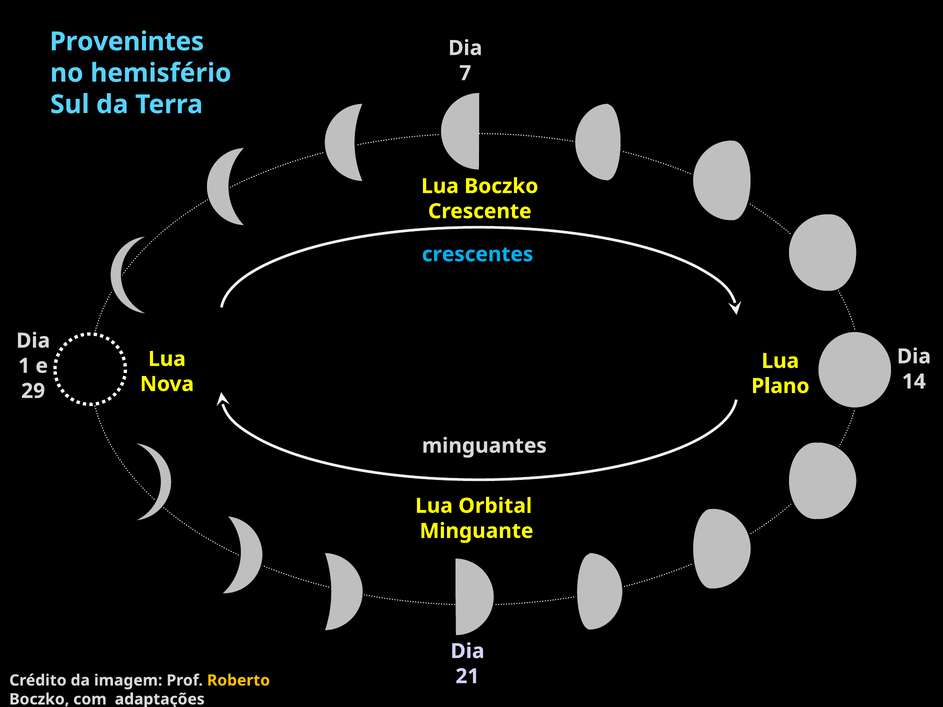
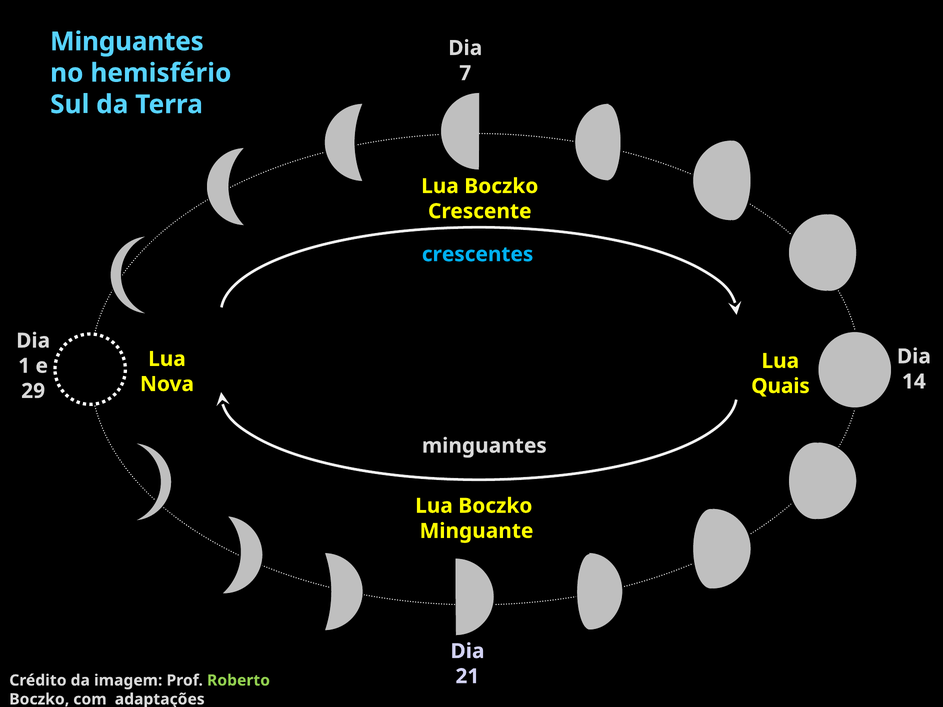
Provenintes at (127, 42): Provenintes -> Minguantes
Plano: Plano -> Quais
Orbital at (495, 506): Orbital -> Boczko
Roberto colour: yellow -> light green
